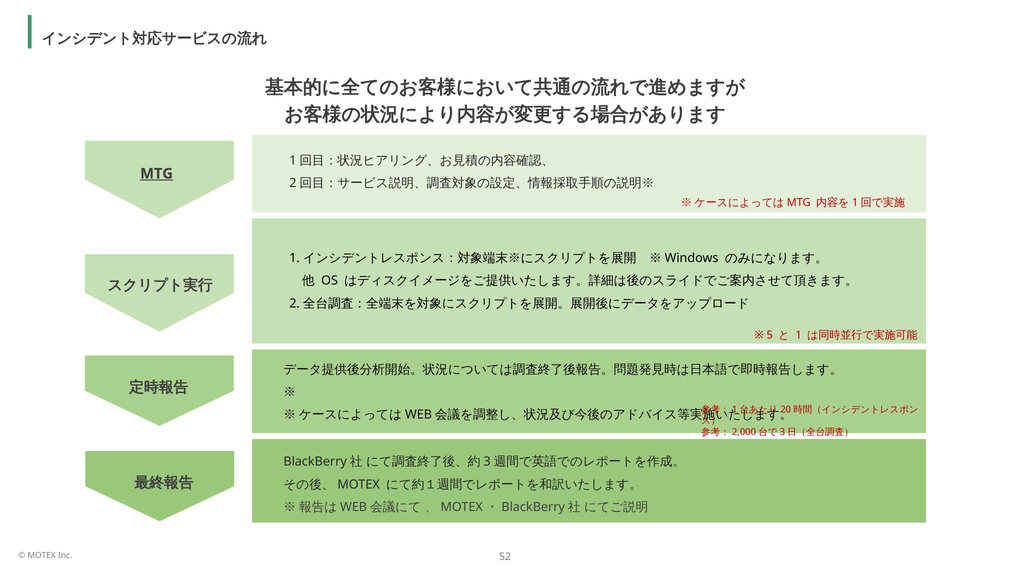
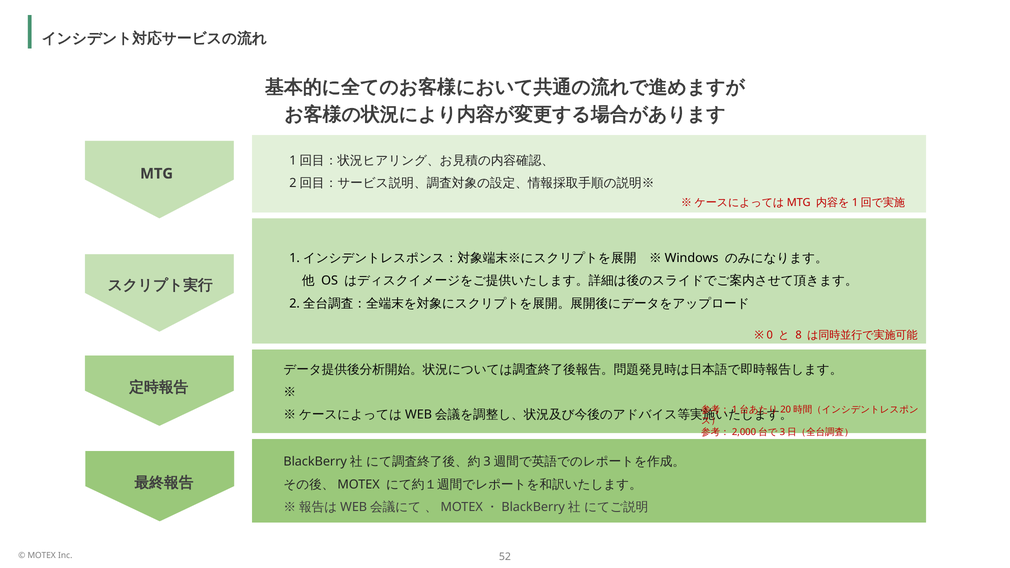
MTG underline: present -> none
5: 5 -> 0
1: 1 -> 8
